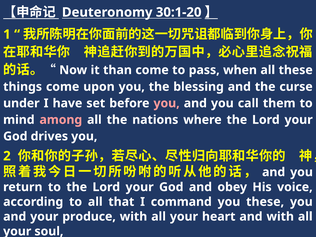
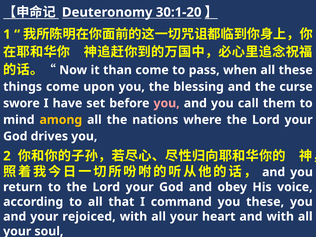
under: under -> swore
among colour: pink -> yellow
produce: produce -> rejoiced
